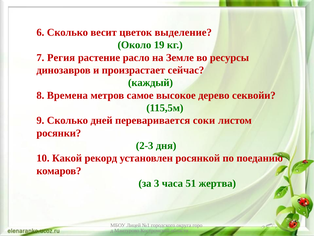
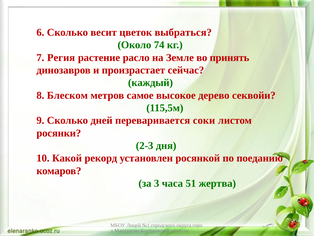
выделение: выделение -> выбраться
19: 19 -> 74
ресурсы: ресурсы -> принять
Времена: Времена -> Блеском
